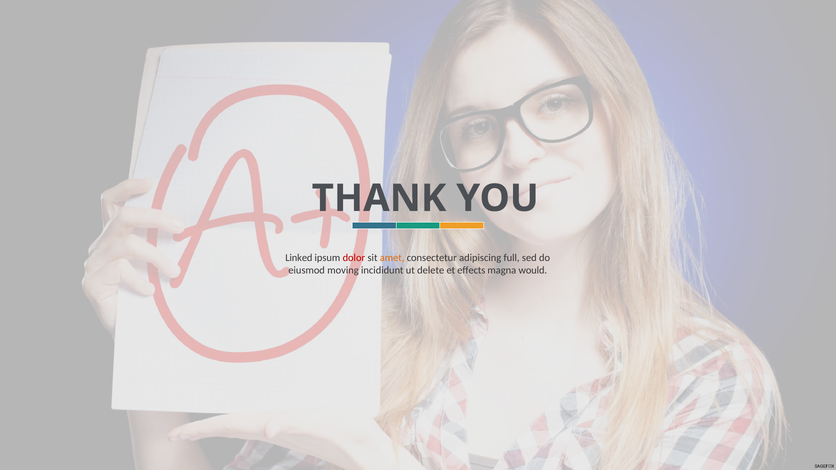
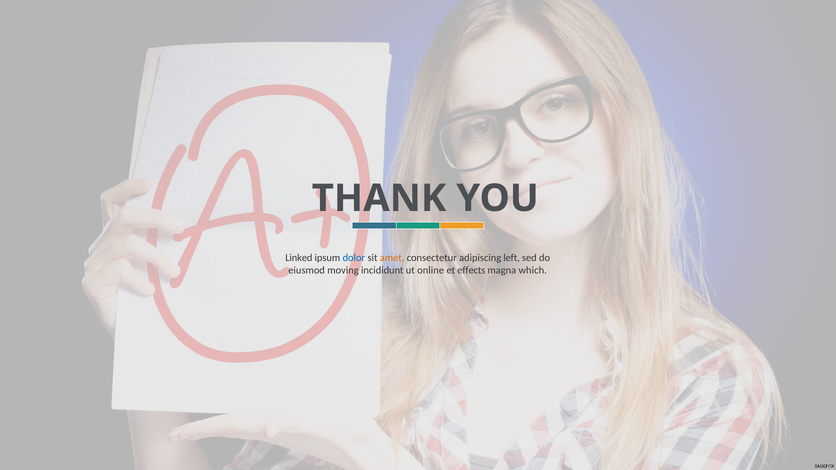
dolor colour: red -> blue
full: full -> left
delete: delete -> online
would: would -> which
